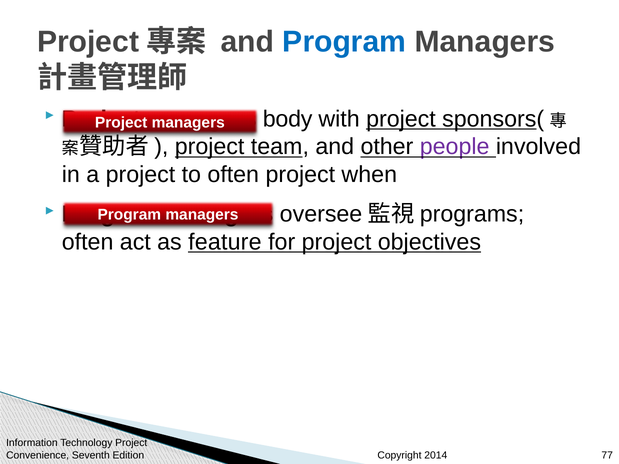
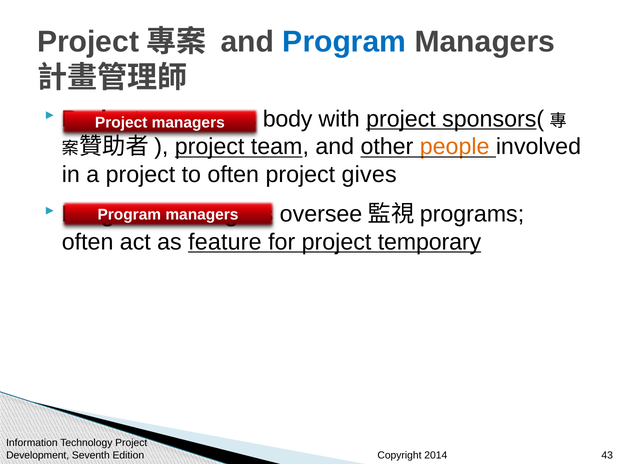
people colour: purple -> orange
when: when -> gives
objectives: objectives -> temporary
Convenience: Convenience -> Development
77: 77 -> 43
